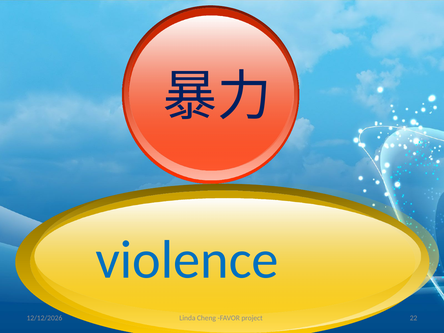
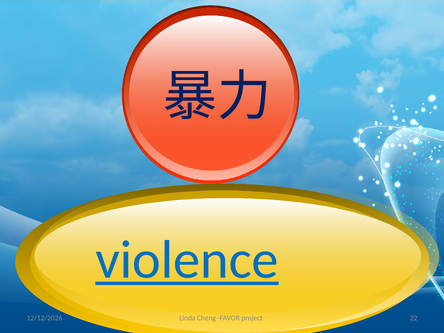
violence underline: none -> present
